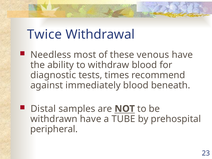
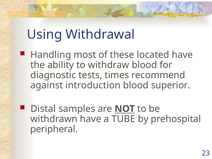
Twice: Twice -> Using
Needless: Needless -> Handling
venous: venous -> located
immediately: immediately -> introduction
beneath: beneath -> superior
